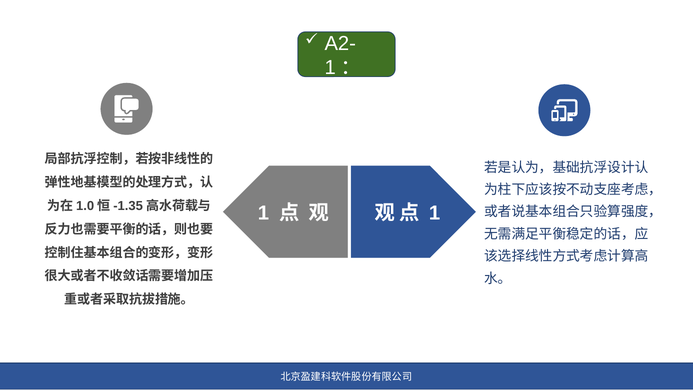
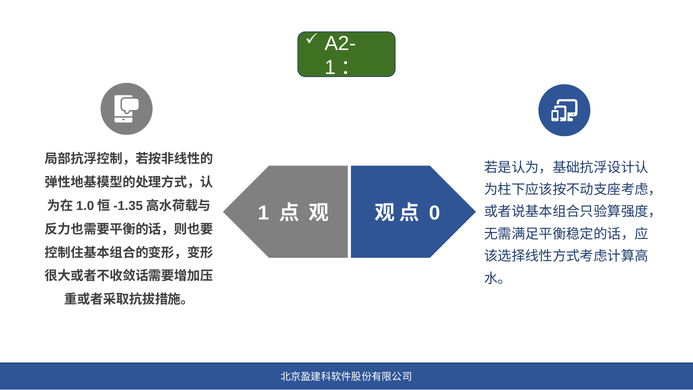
1 at (435, 213): 1 -> 0
